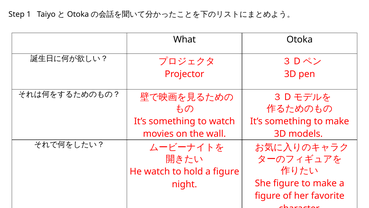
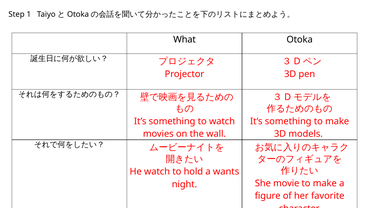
hold a figure: figure -> wants
She figure: figure -> movie
